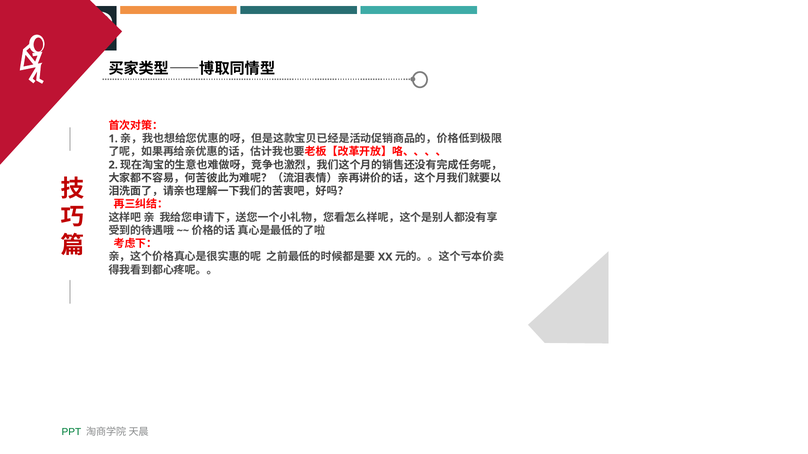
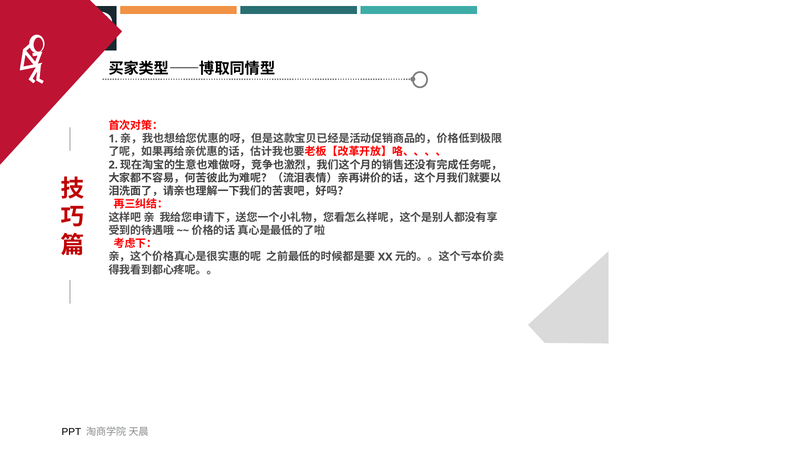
PPT colour: green -> black
